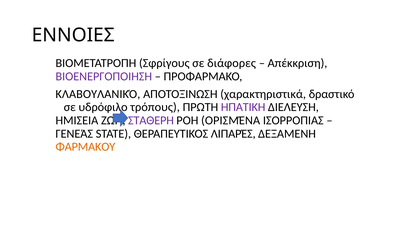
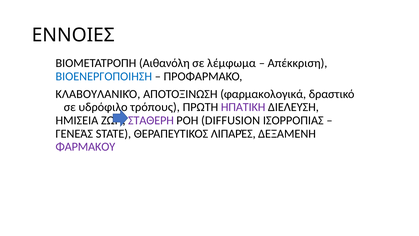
Σφρίγους: Σφρίγους -> Αιθανόλη
διάφορες: διάφορες -> λέμφωμα
ΒΙΟΕΝΕΡΓΟΠΟΙΗΣΗ colour: purple -> blue
χαρακτηριστικά: χαρακτηριστικά -> φαρμακολογικά
ΟΡΙΣΜΈΝΑ: ΟΡΙΣΜΈΝΑ -> DIFFUSION
ΦΑΡΜΑΚΟΥ colour: orange -> purple
